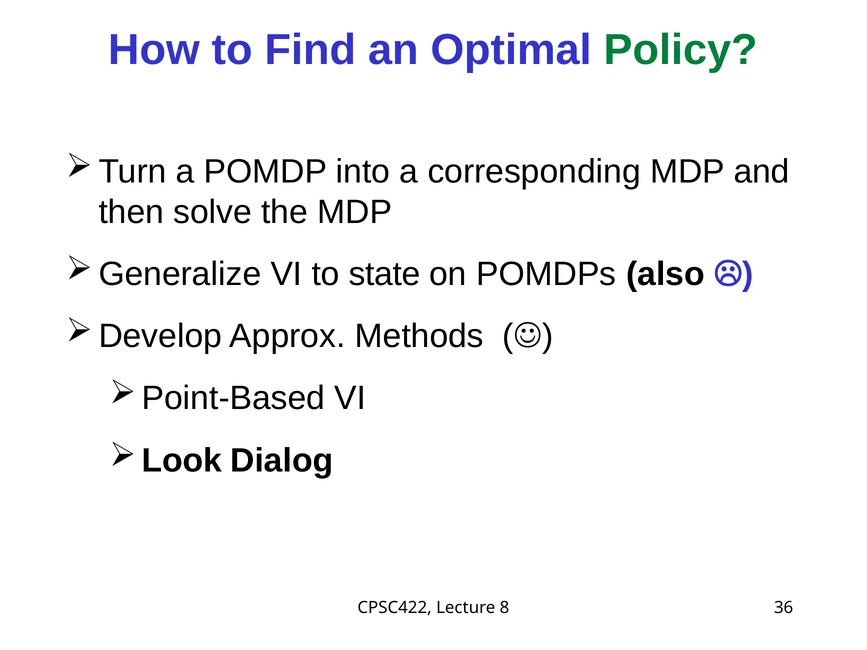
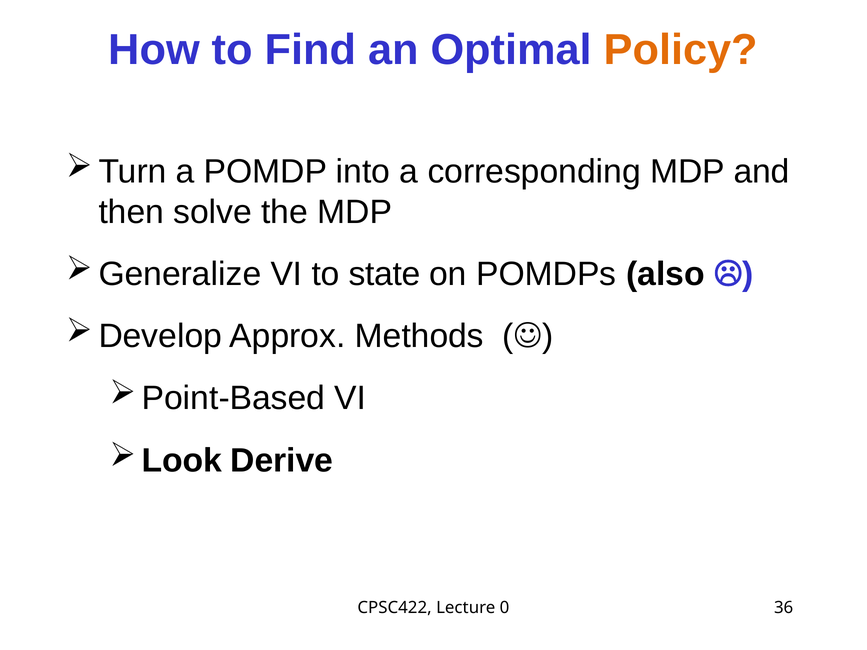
Policy colour: green -> orange
Dialog: Dialog -> Derive
8: 8 -> 0
